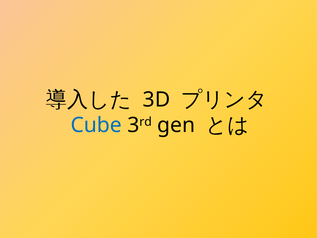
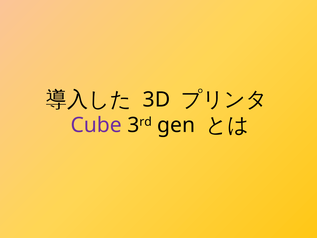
Cube colour: blue -> purple
